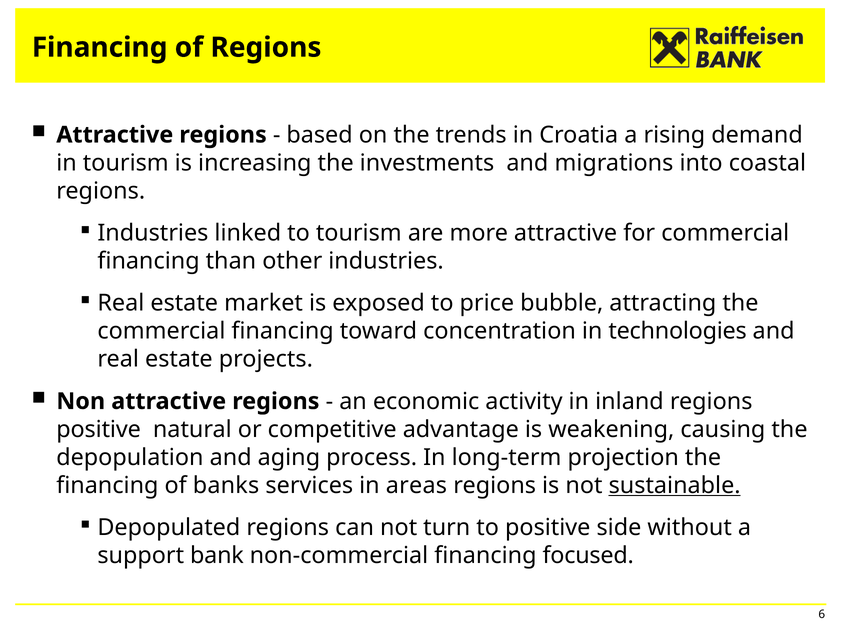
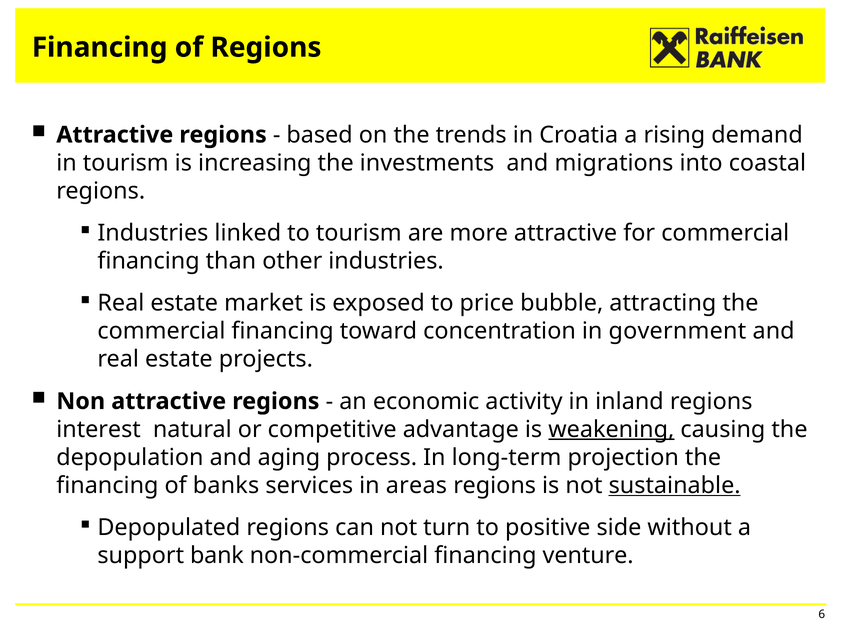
technologies: technologies -> government
positive at (99, 429): positive -> interest
weakening underline: none -> present
focused: focused -> venture
